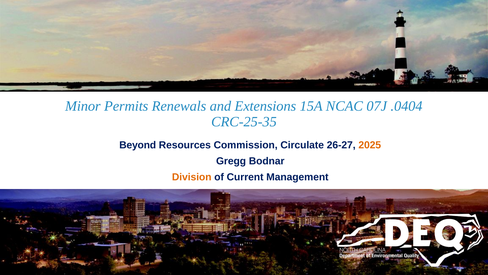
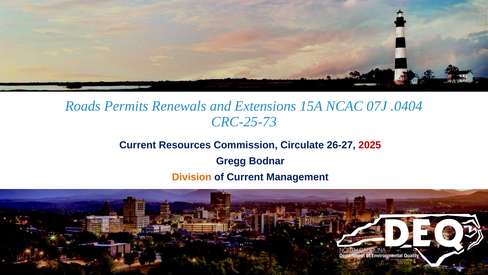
Minor: Minor -> Roads
CRC-25-35: CRC-25-35 -> CRC-25-73
Beyond at (138, 145): Beyond -> Current
2025 colour: orange -> red
